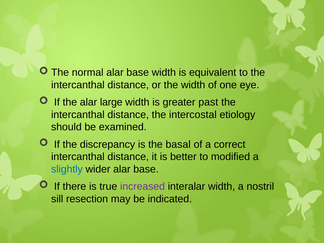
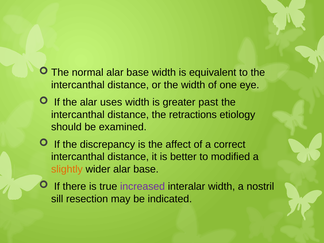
large: large -> uses
intercostal: intercostal -> retractions
basal: basal -> affect
slightly colour: blue -> orange
